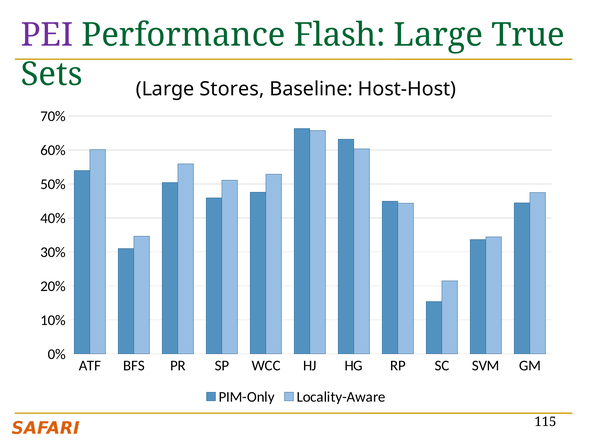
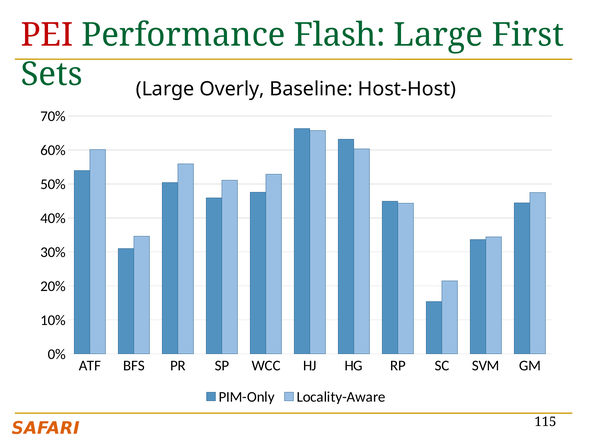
PEI colour: purple -> red
True: True -> First
Stores: Stores -> Overly
